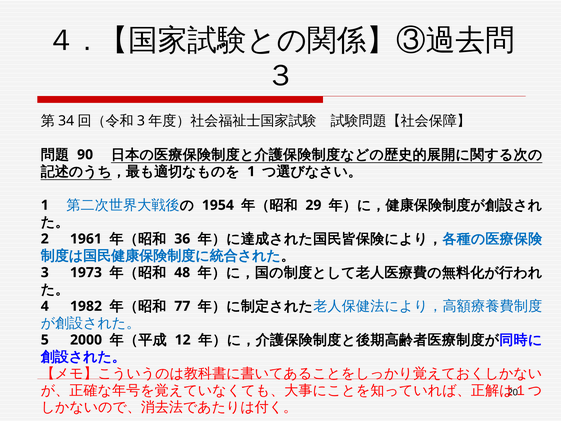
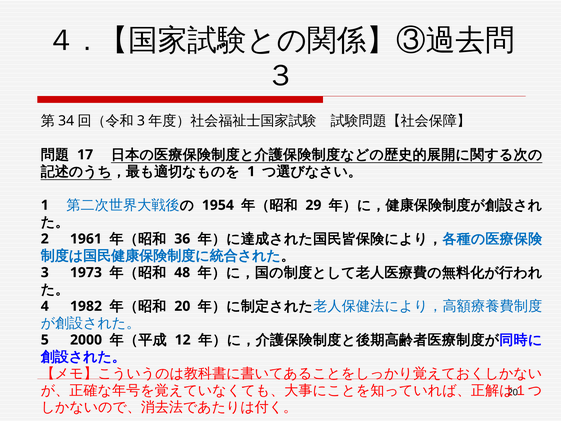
90: 90 -> 17
77 at (182, 306): 77 -> 20
